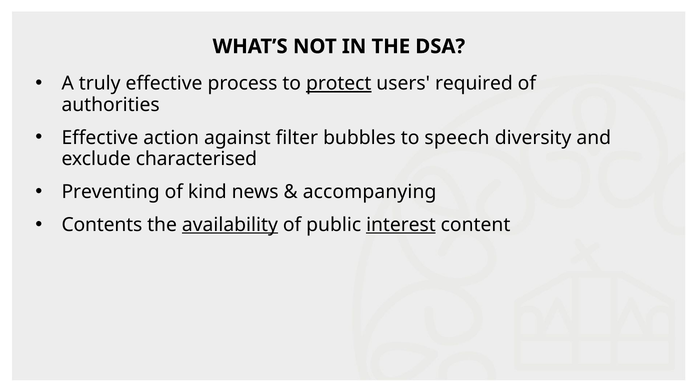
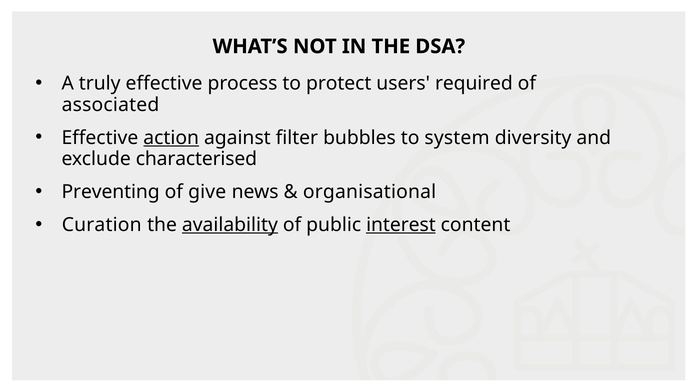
protect underline: present -> none
authorities: authorities -> associated
action underline: none -> present
speech: speech -> system
kind: kind -> give
accompanying: accompanying -> organisational
Contents: Contents -> Curation
